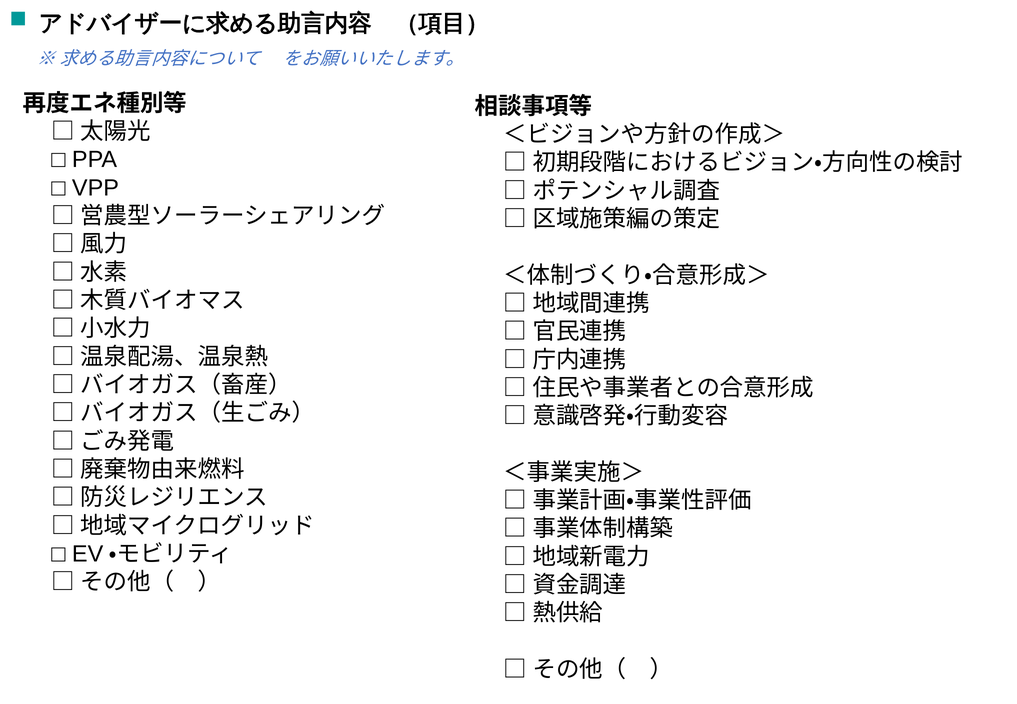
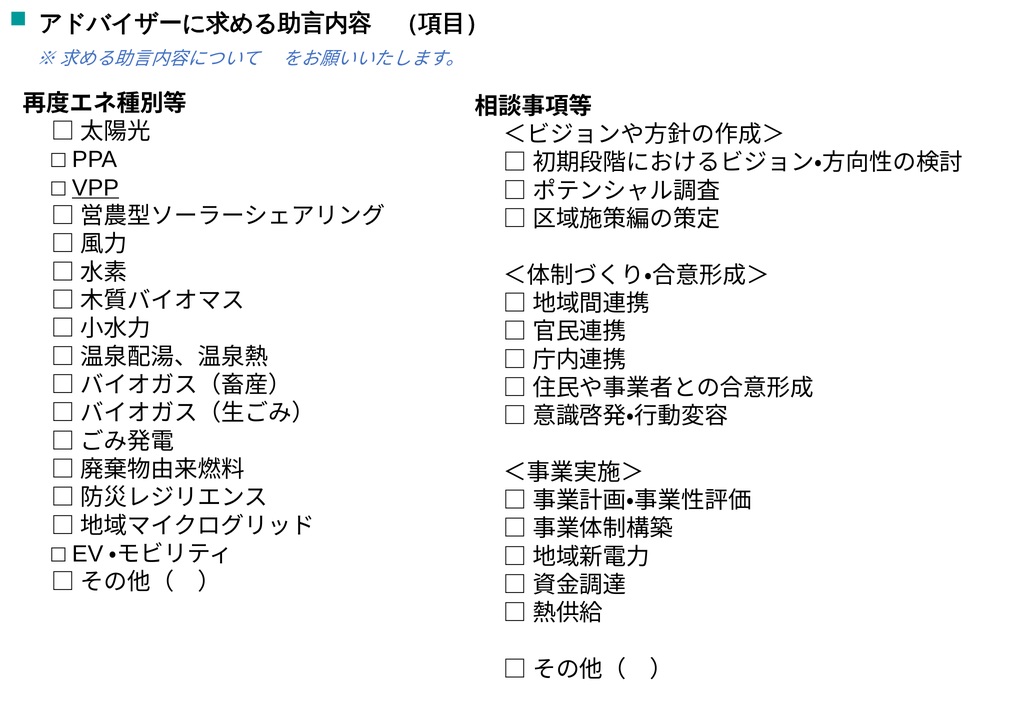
VPP underline: none -> present
